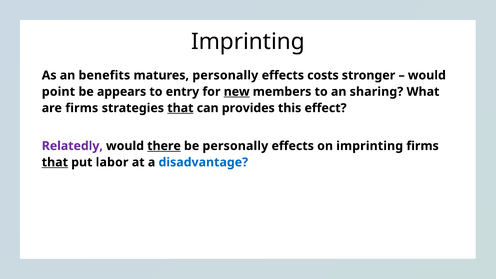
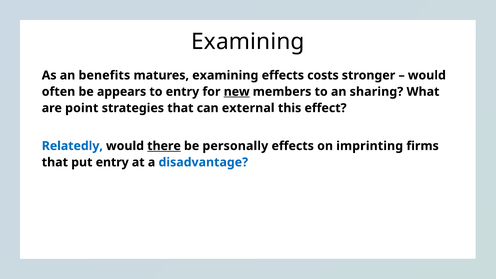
Imprinting at (248, 42): Imprinting -> Examining
matures personally: personally -> examining
point: point -> often
are firms: firms -> point
that at (180, 108) underline: present -> none
provides: provides -> external
Relatedly colour: purple -> blue
that at (55, 162) underline: present -> none
put labor: labor -> entry
